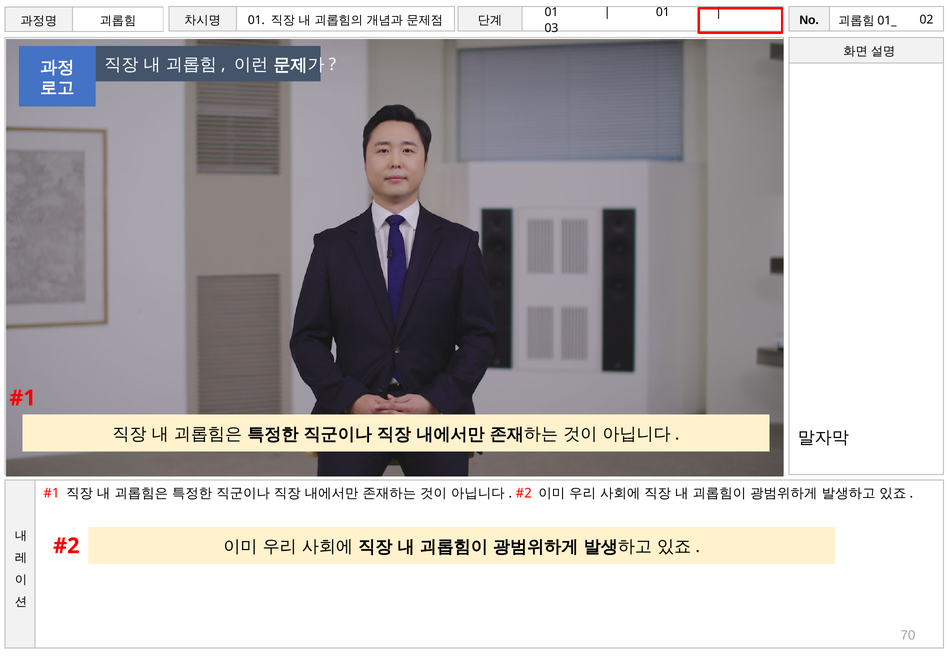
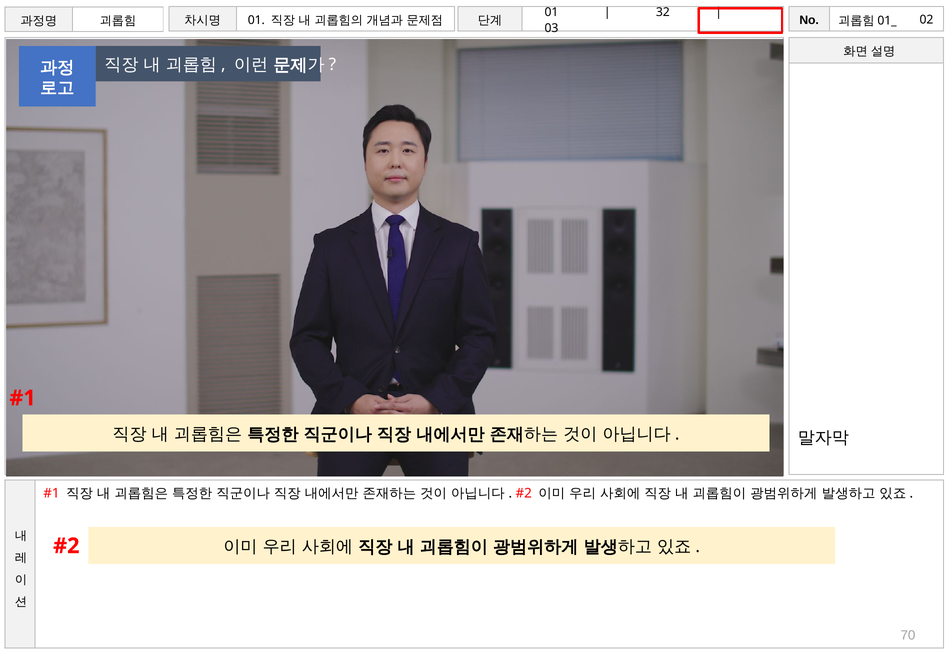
01 at (663, 12): 01 -> 32
